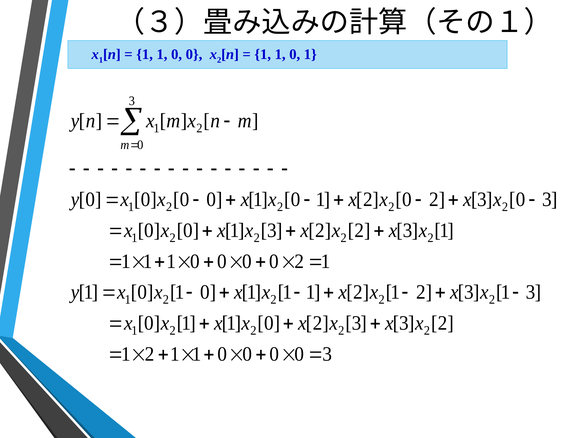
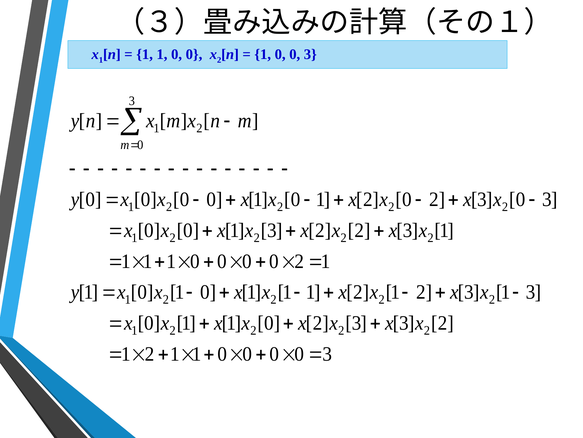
1 at (280, 54): 1 -> 0
1 at (310, 54): 1 -> 3
